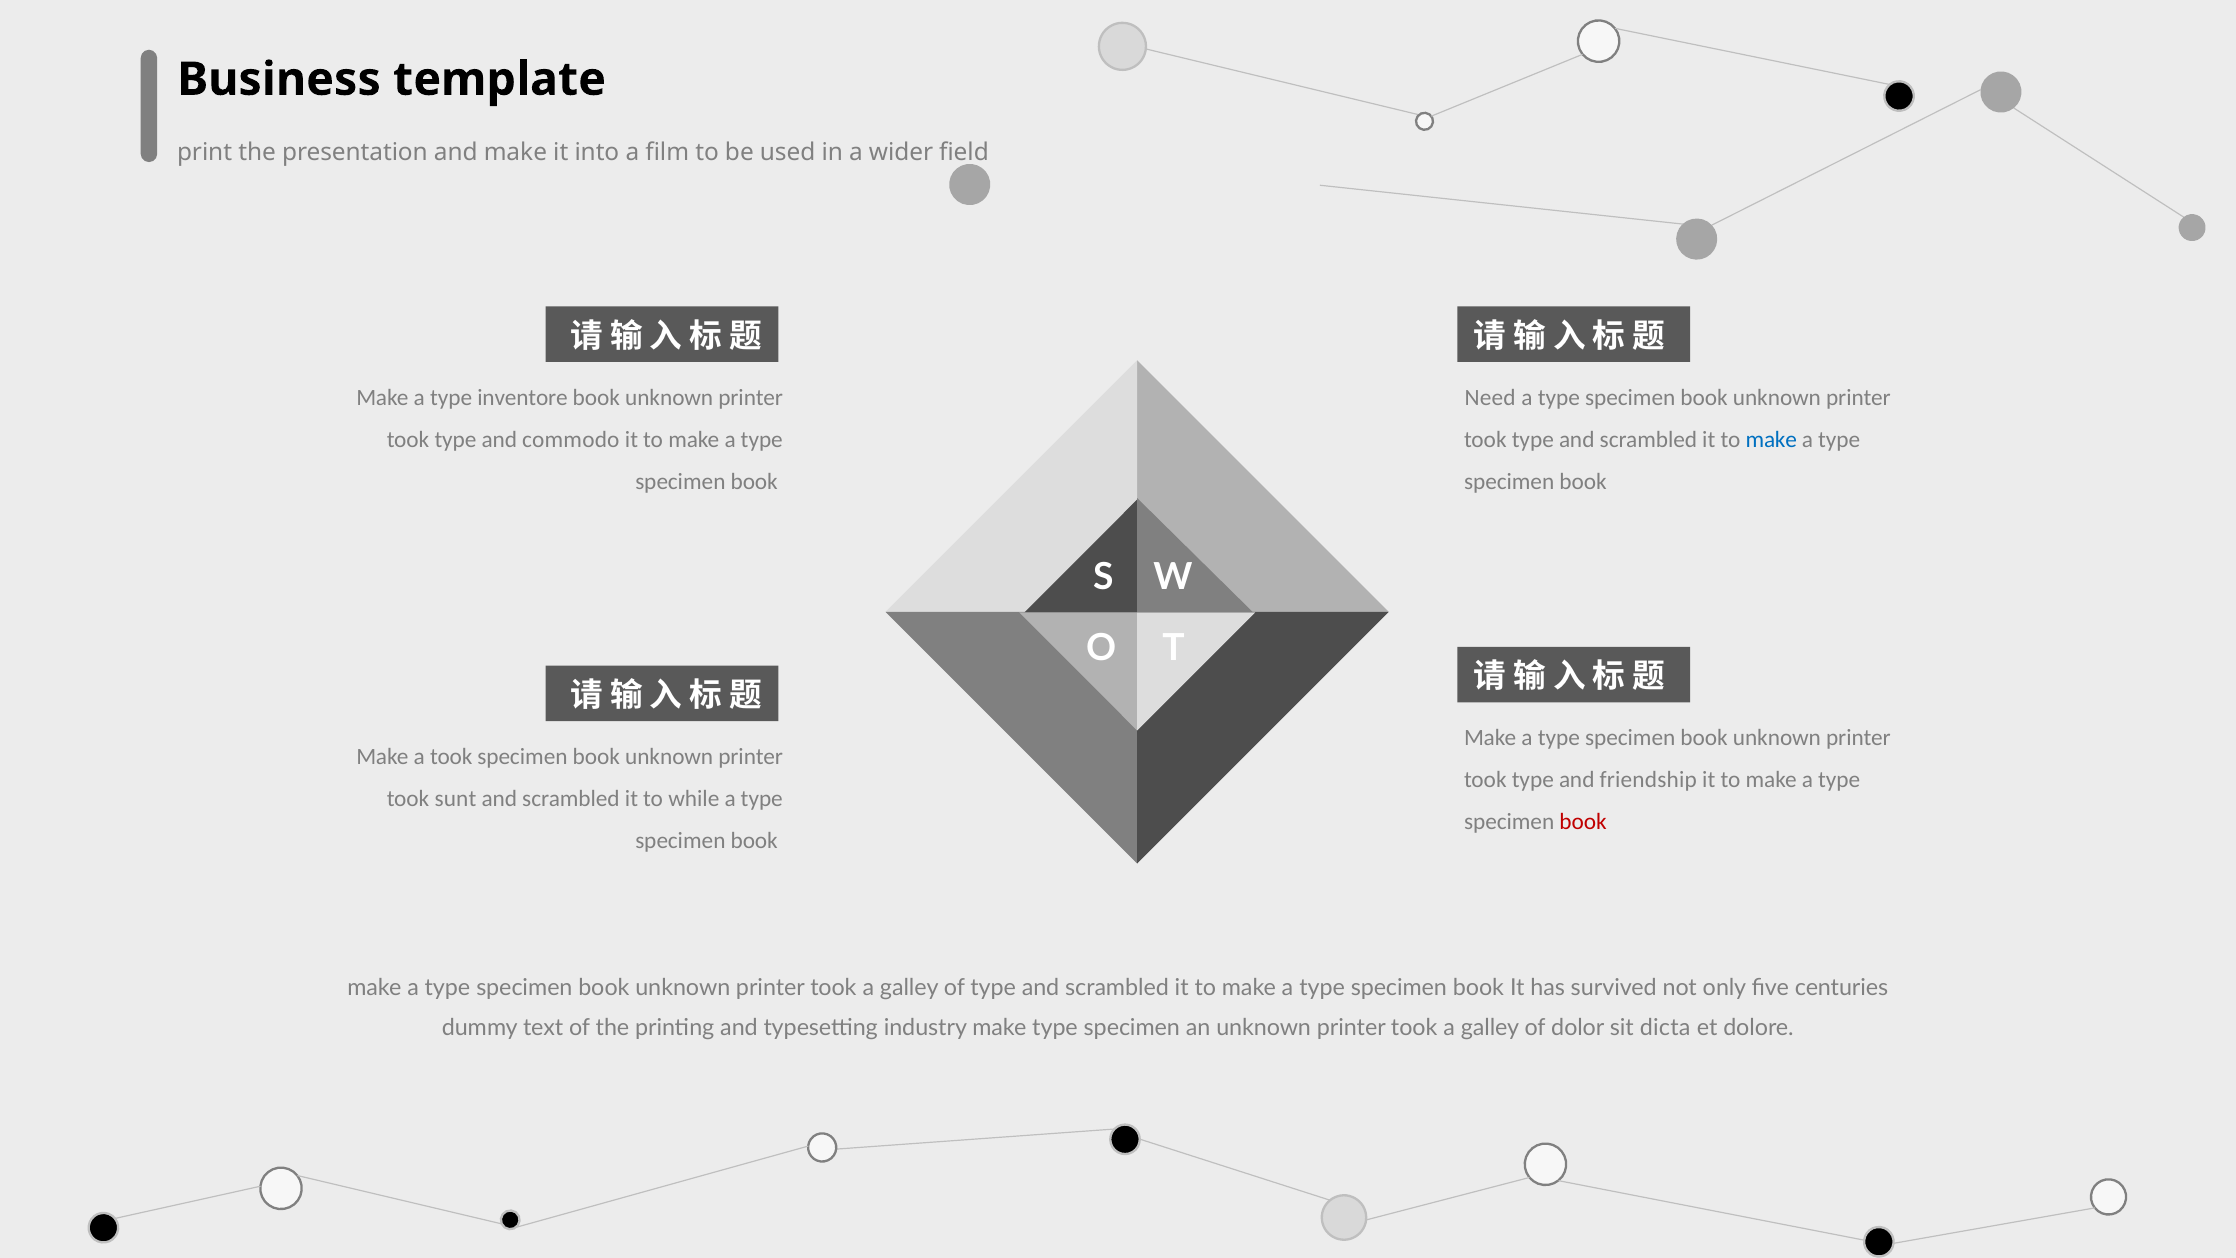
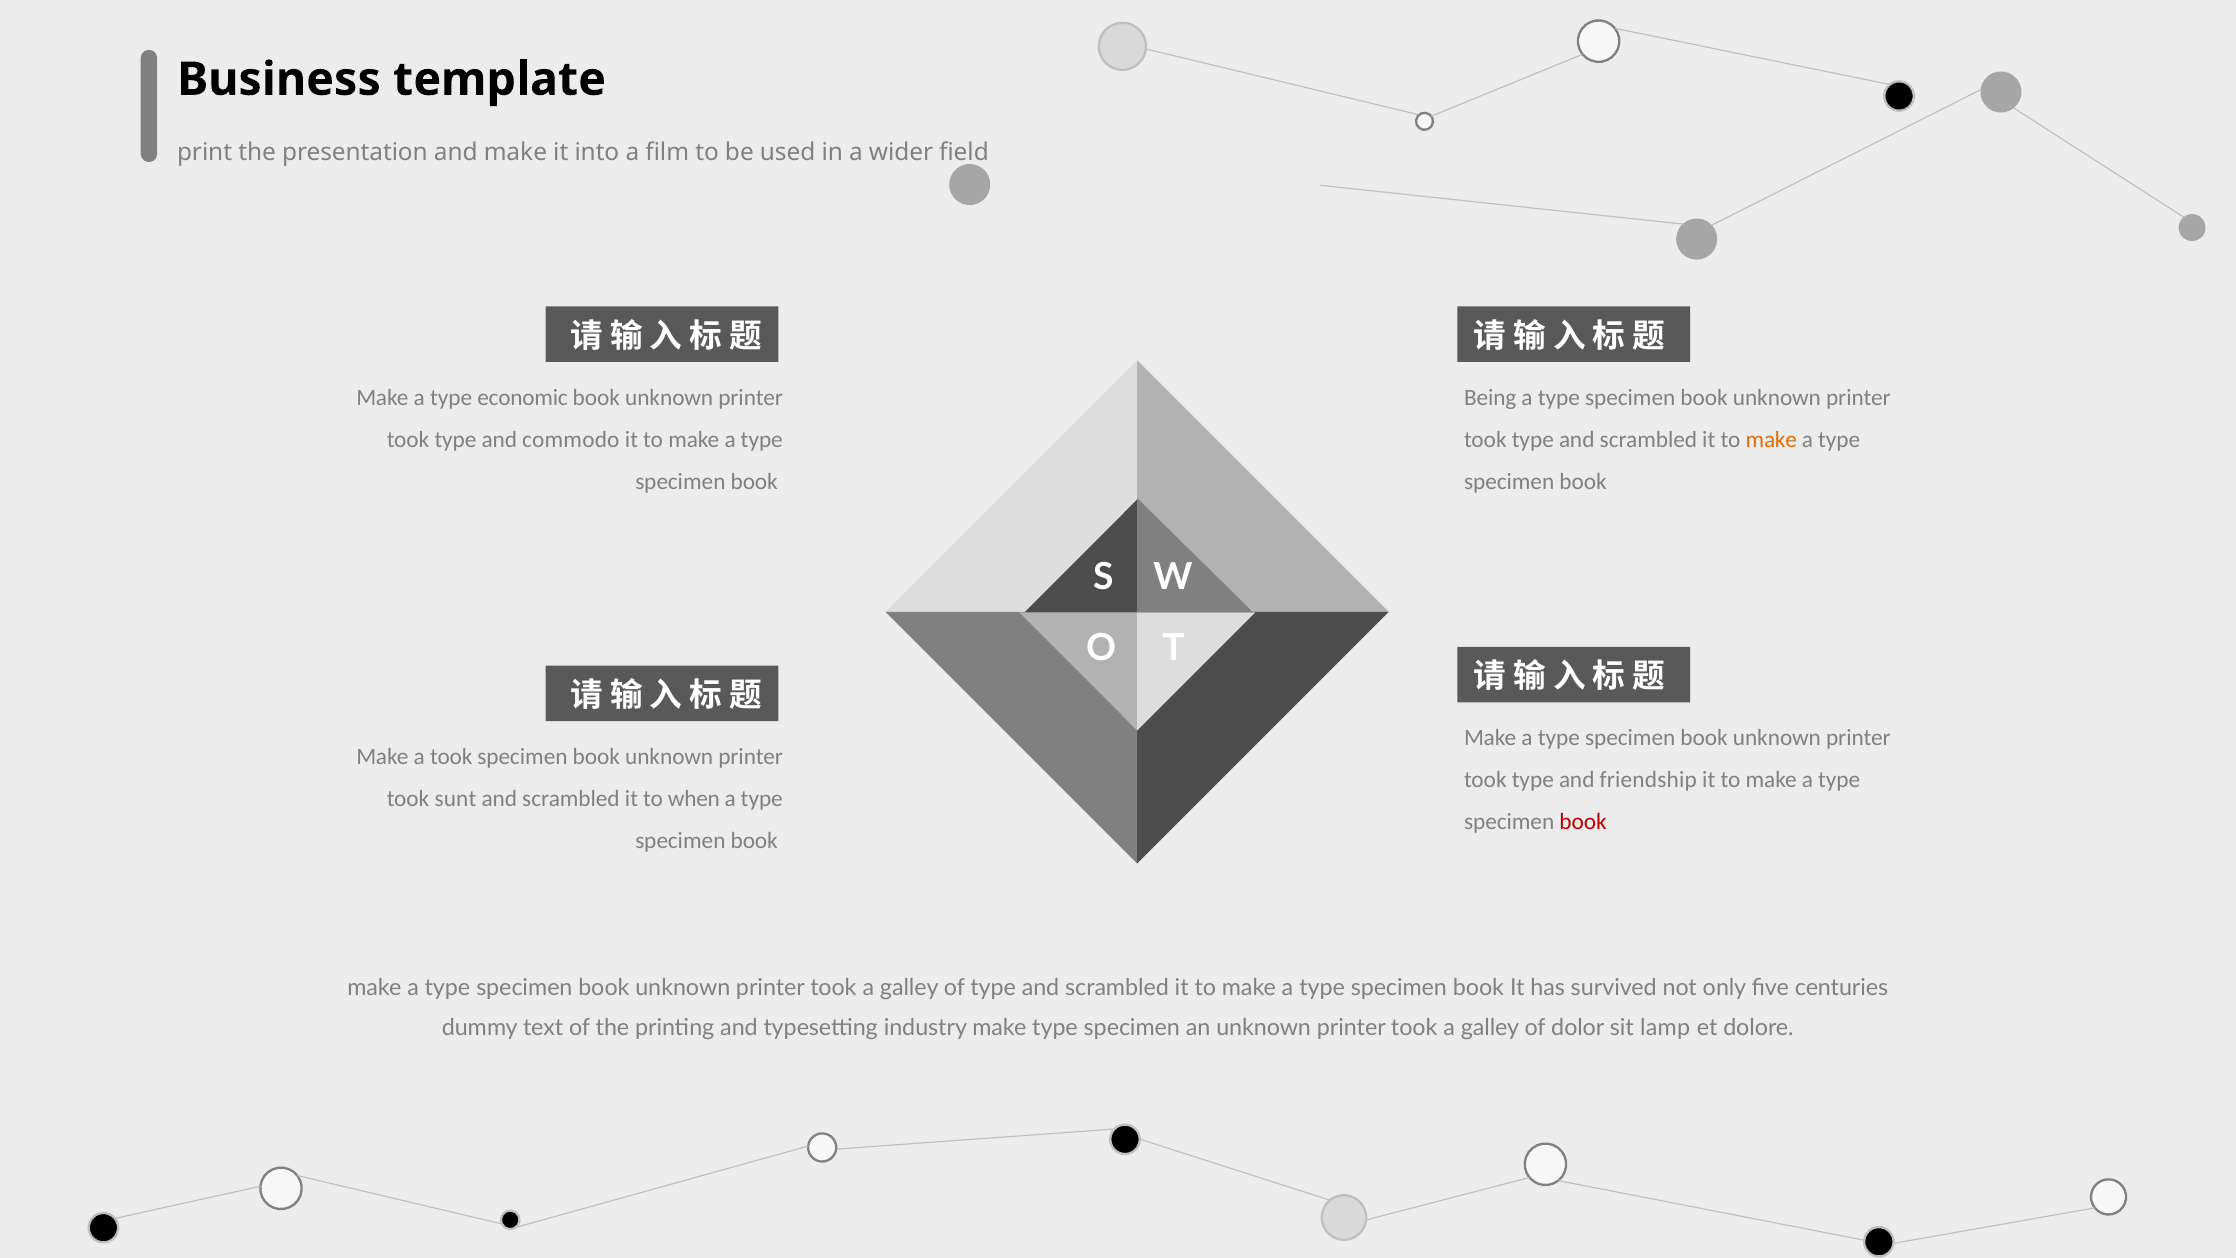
inventore: inventore -> economic
Need: Need -> Being
make at (1771, 439) colour: blue -> orange
while: while -> when
dicta: dicta -> lamp
